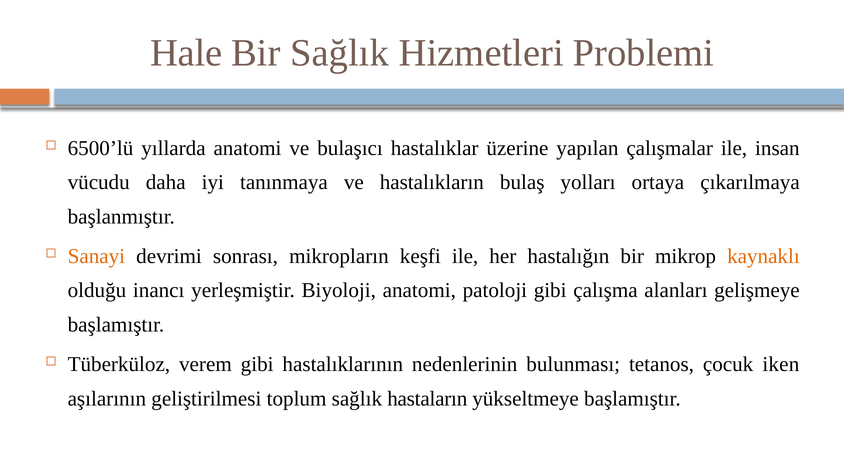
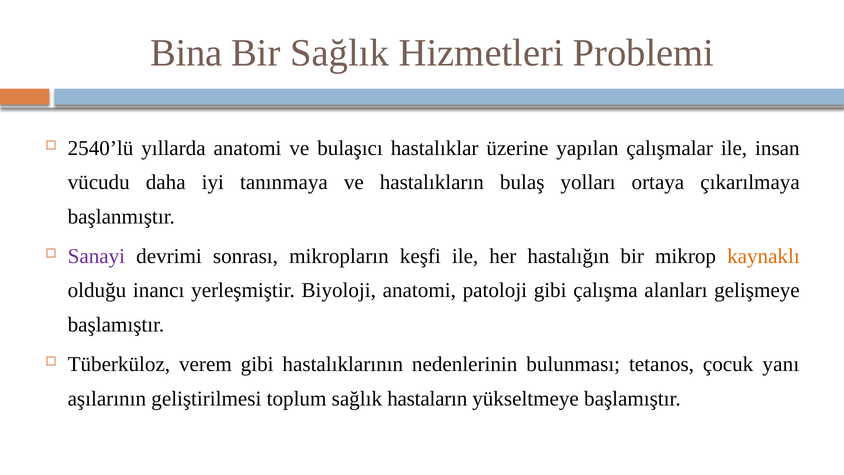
Hale: Hale -> Bina
6500’lü: 6500’lü -> 2540’lü
Sanayi colour: orange -> purple
iken: iken -> yanı
